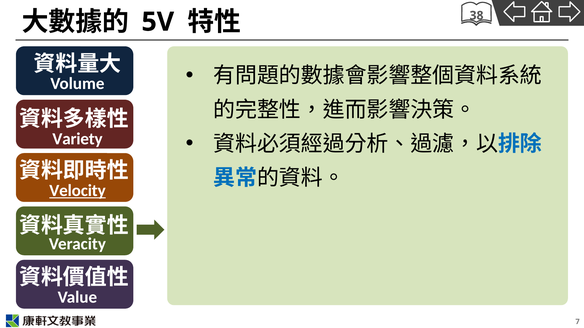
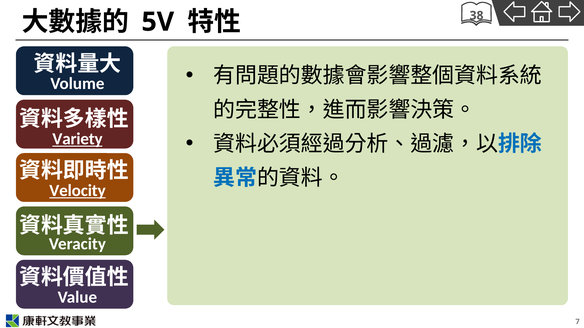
Variety underline: none -> present
